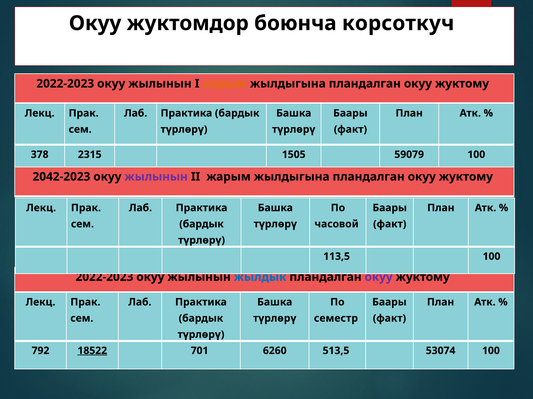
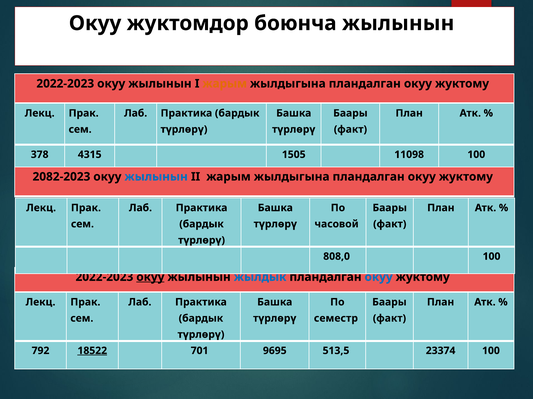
боюнча корсоткуч: корсоткуч -> жылынын
2315: 2315 -> 4315
59079: 59079 -> 11098
2042-2023: 2042-2023 -> 2082-2023
жылынын at (156, 177) colour: purple -> blue
113,5: 113,5 -> 808,0
окуу at (150, 277) underline: none -> present
окуу at (379, 277) colour: purple -> blue
6260: 6260 -> 9695
53074: 53074 -> 23374
